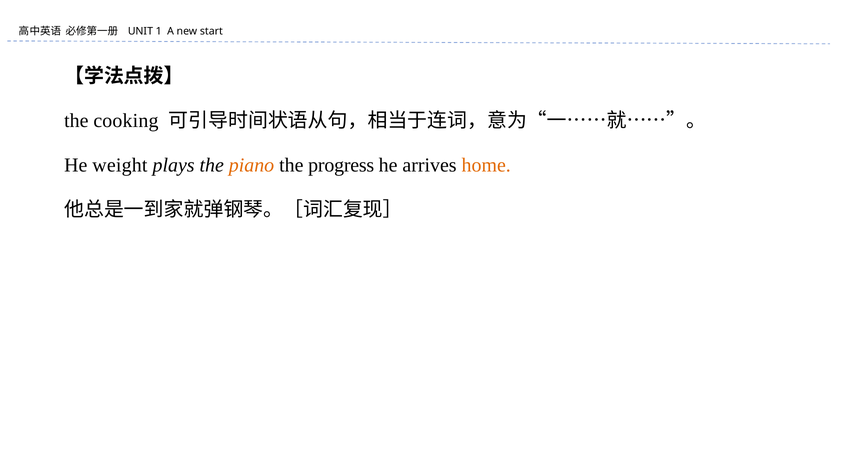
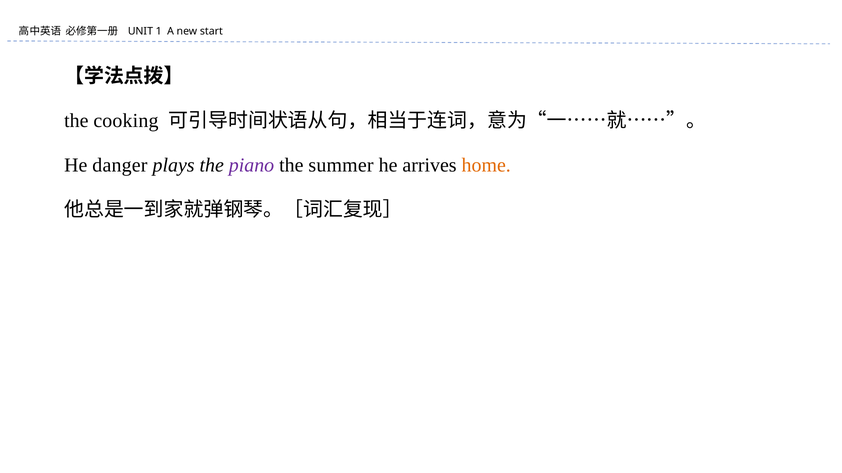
weight: weight -> danger
piano colour: orange -> purple
progress: progress -> summer
